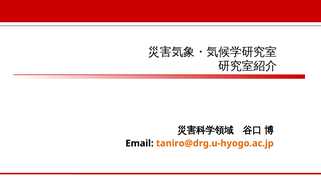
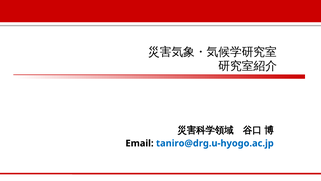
taniro@drg.u-hyogo.ac.jp colour: orange -> blue
